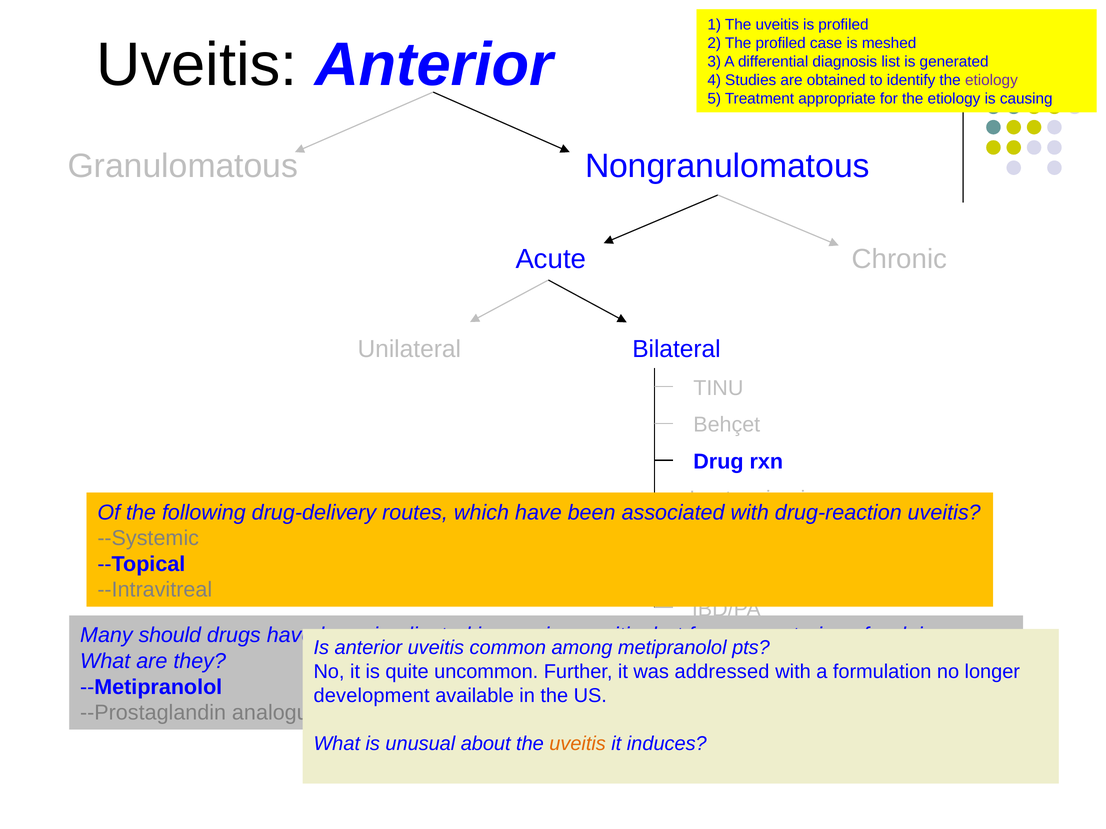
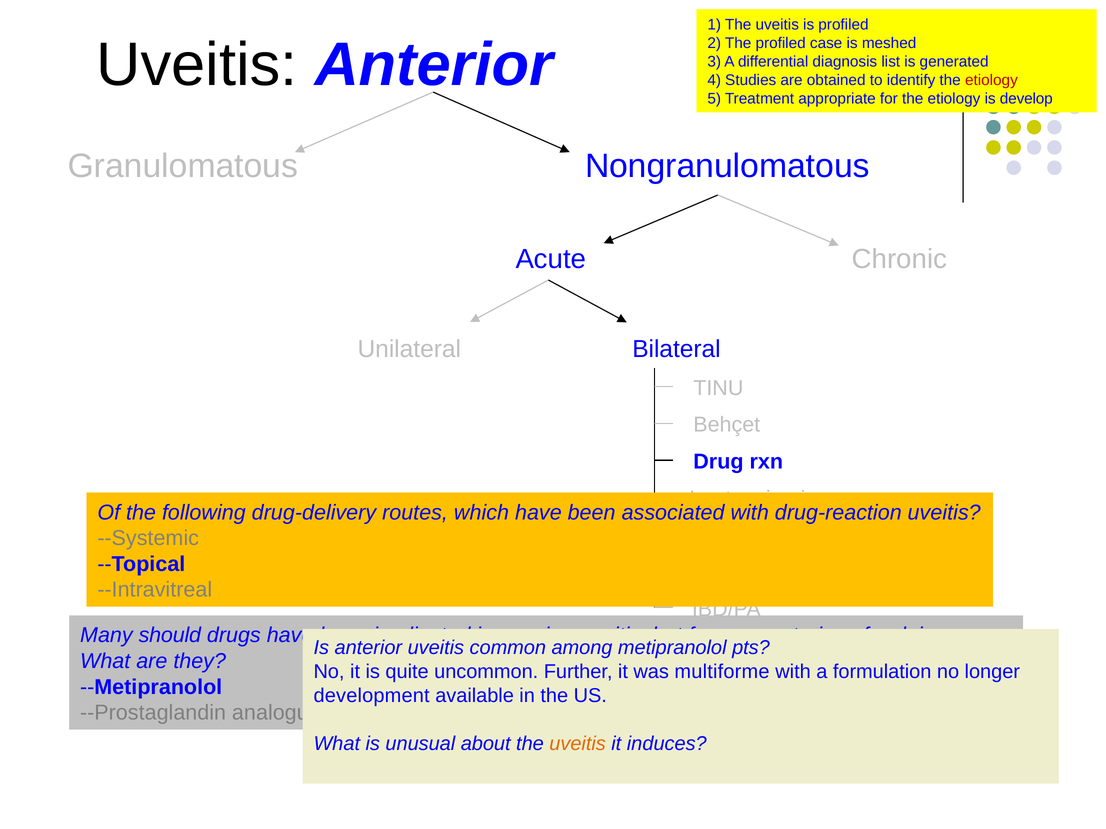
etiology at (991, 80) colour: purple -> red
is causing: causing -> develop
addressed: addressed -> multiforme
